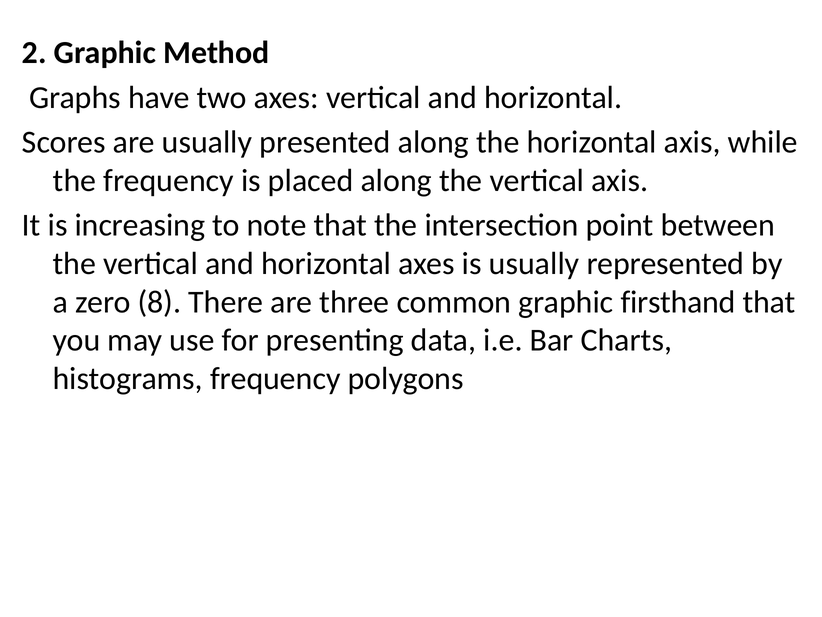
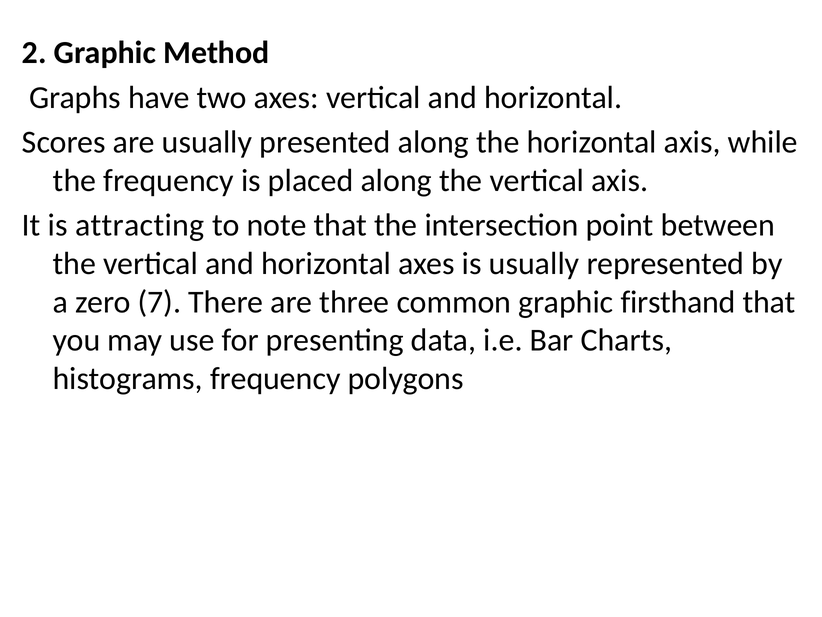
increasing: increasing -> attracting
8: 8 -> 7
